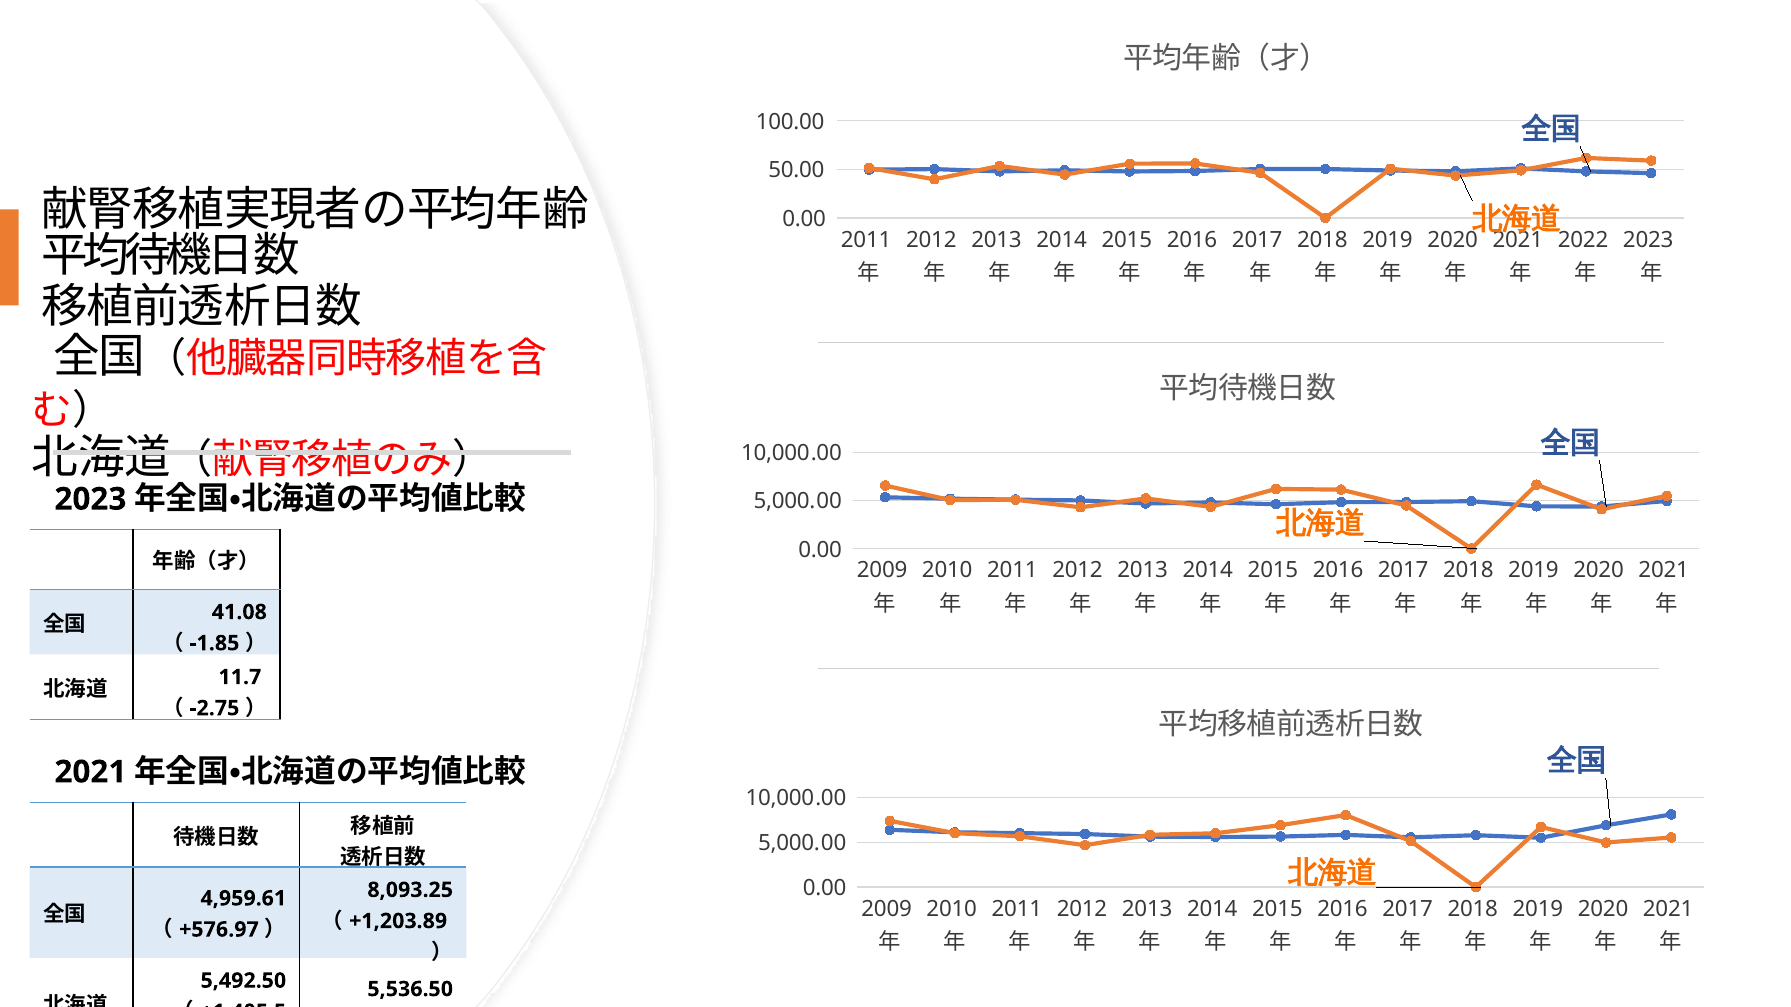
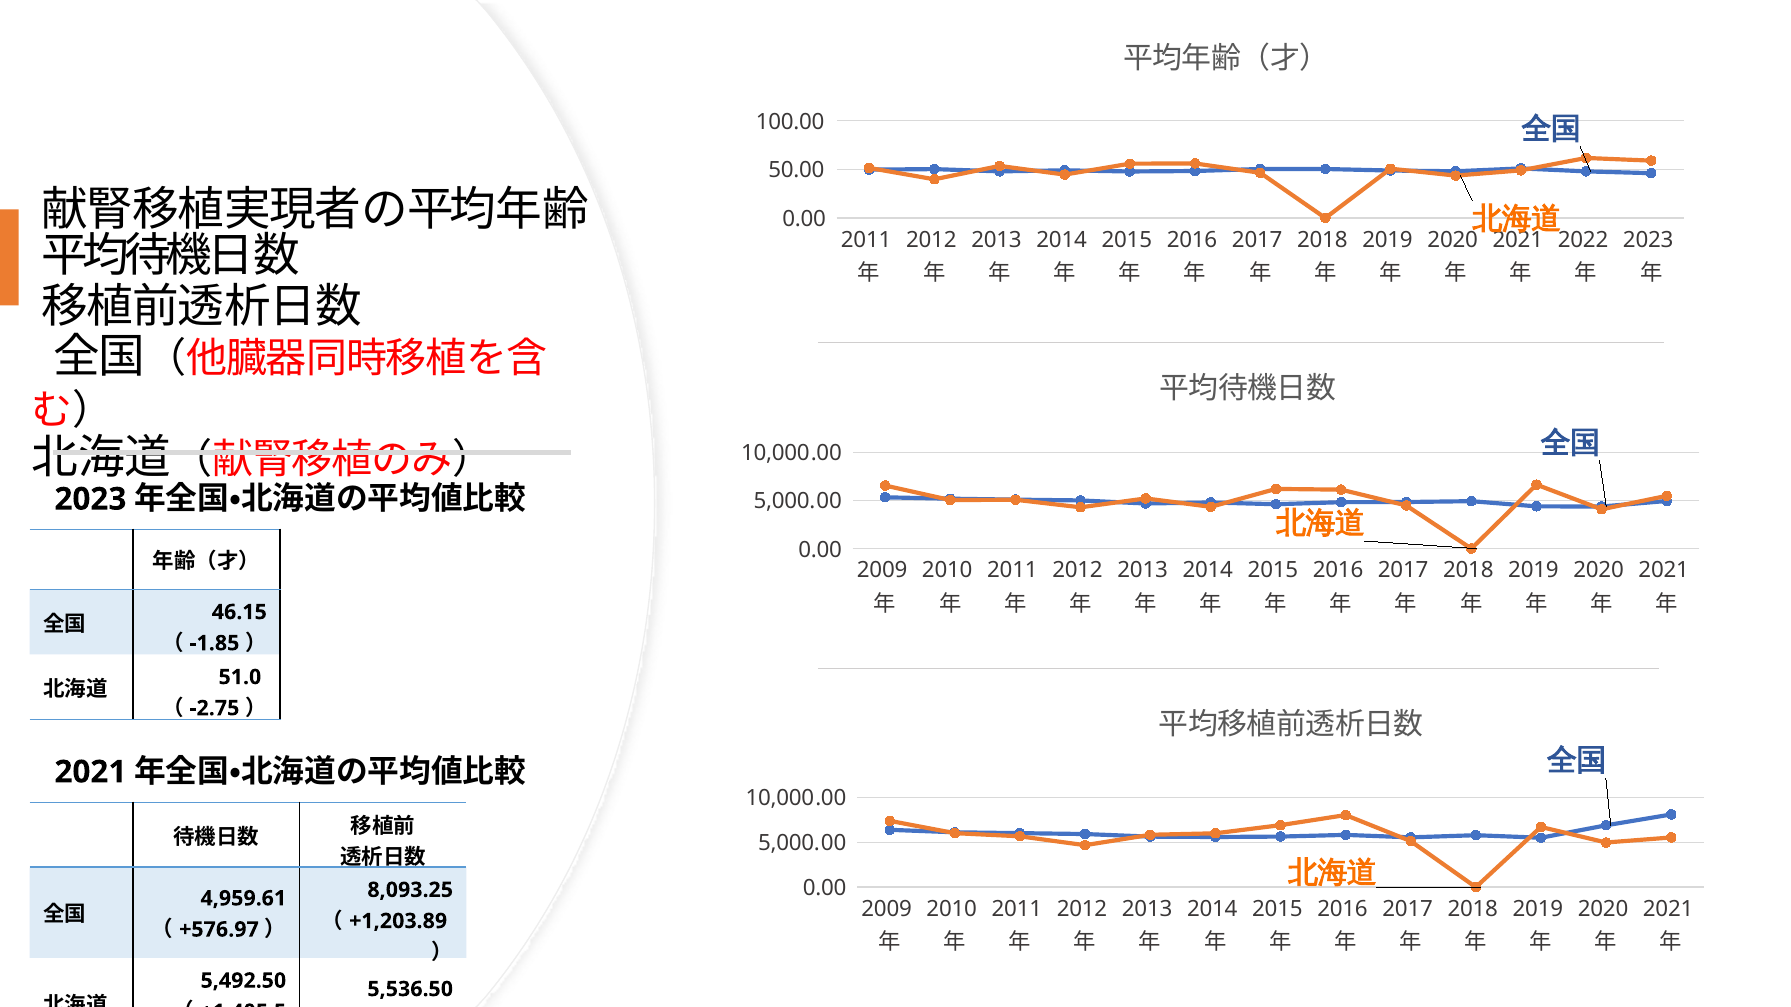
41.08: 41.08 -> 46.15
11.7: 11.7 -> 51.0
